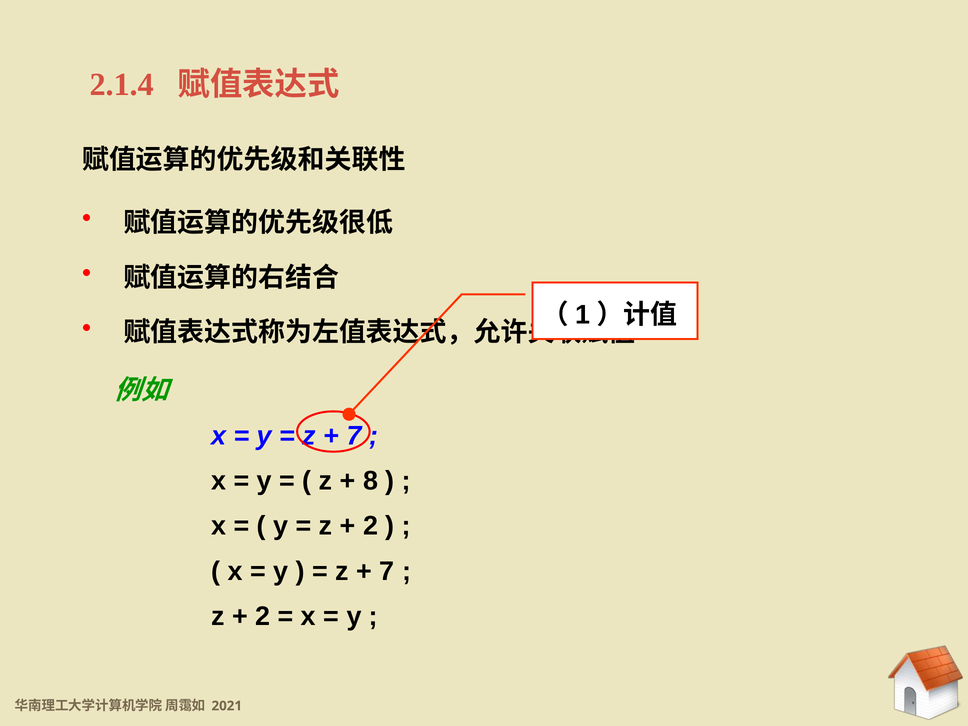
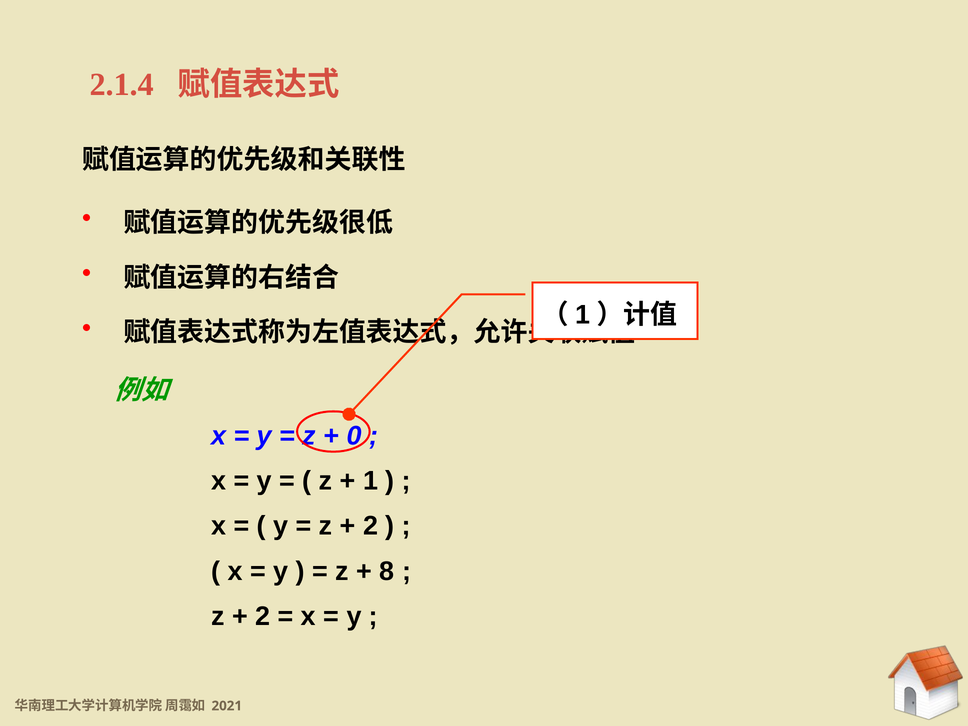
7 at (354, 436): 7 -> 0
8: 8 -> 1
7 at (387, 571): 7 -> 8
